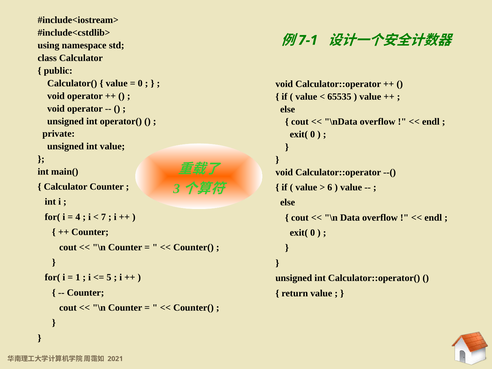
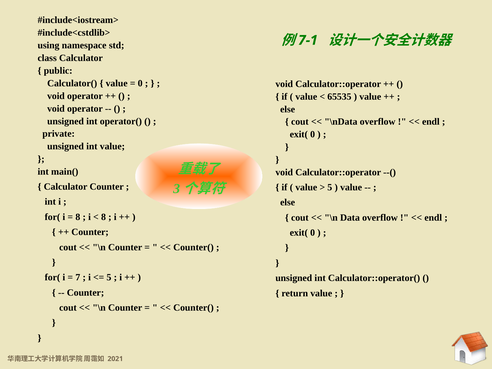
6 at (330, 187): 6 -> 5
4 at (78, 217): 4 -> 8
7 at (103, 217): 7 -> 8
1: 1 -> 7
